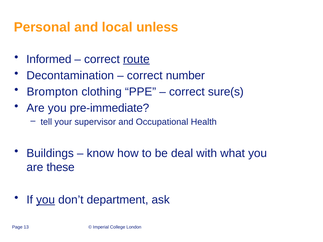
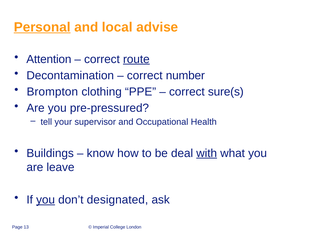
Personal underline: none -> present
unless: unless -> advise
Informed: Informed -> Attention
pre-immediate: pre-immediate -> pre-pressured
with underline: none -> present
these: these -> leave
department: department -> designated
